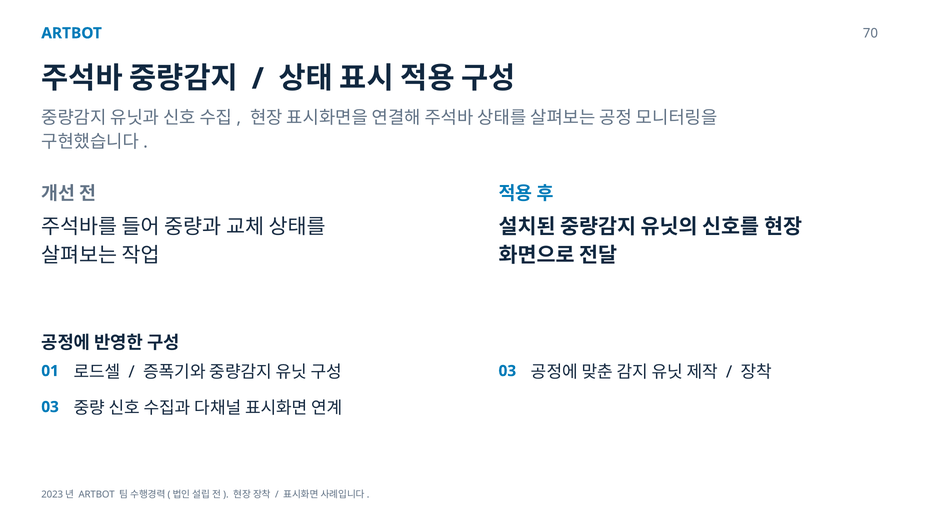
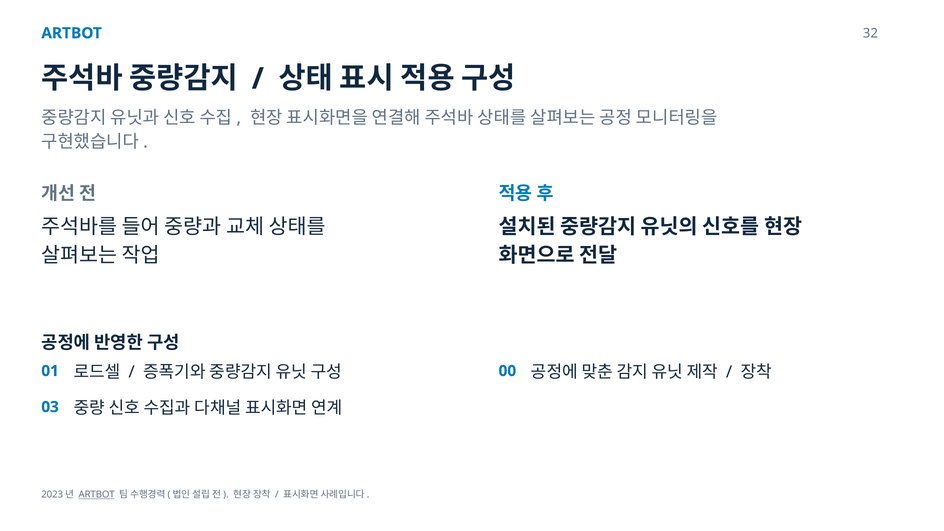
70: 70 -> 32
03 at (507, 371): 03 -> 00
ARTBOT at (97, 495) underline: none -> present
